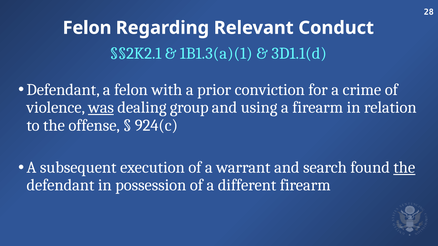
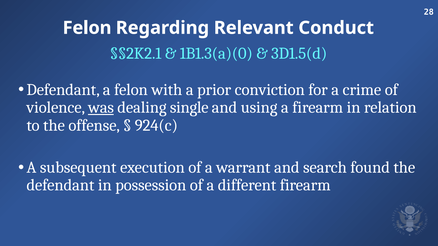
1B1.3(a)(1: 1B1.3(a)(1 -> 1B1.3(a)(0
3D1.1(d: 3D1.1(d -> 3D1.5(d
group: group -> single
the at (404, 168) underline: present -> none
